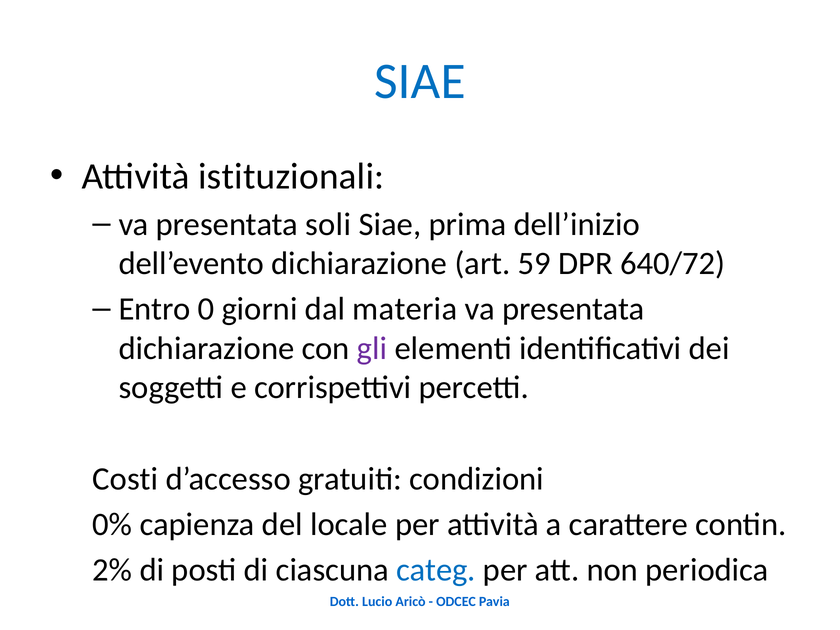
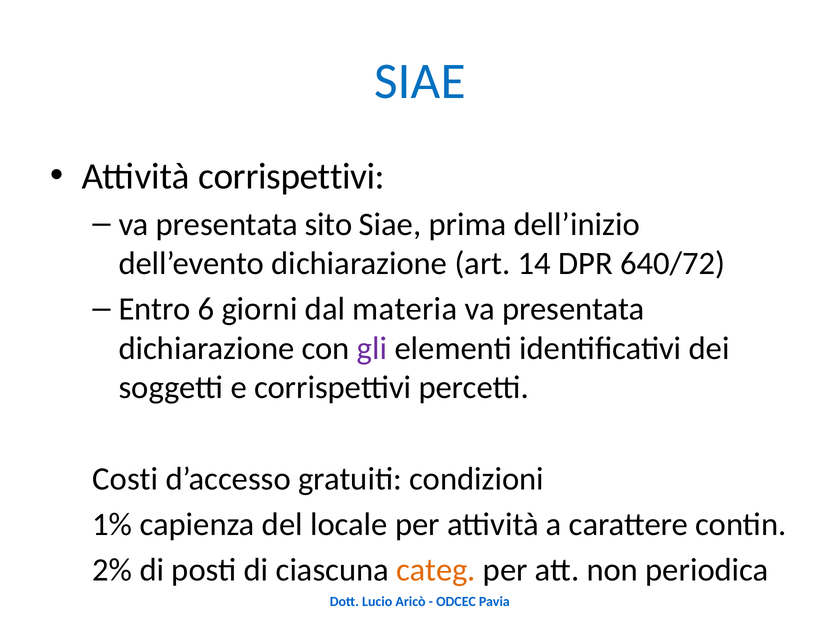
Attività istituzionali: istituzionali -> corrispettivi
soli: soli -> sito
59: 59 -> 14
0: 0 -> 6
0%: 0% -> 1%
categ colour: blue -> orange
